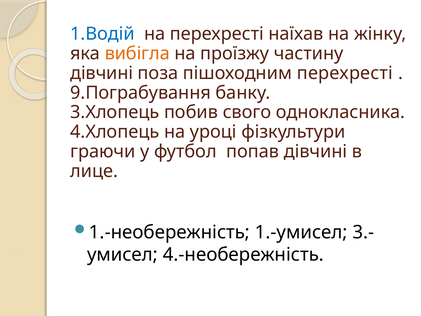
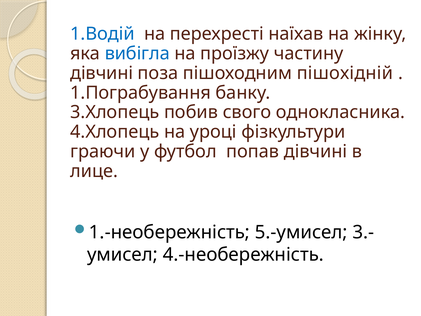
вибігла colour: orange -> blue
пішоходним перехресті: перехресті -> пішохідній
9.Пограбування: 9.Пограбування -> 1.Пограбування
1.-умисел: 1.-умисел -> 5.-умисел
